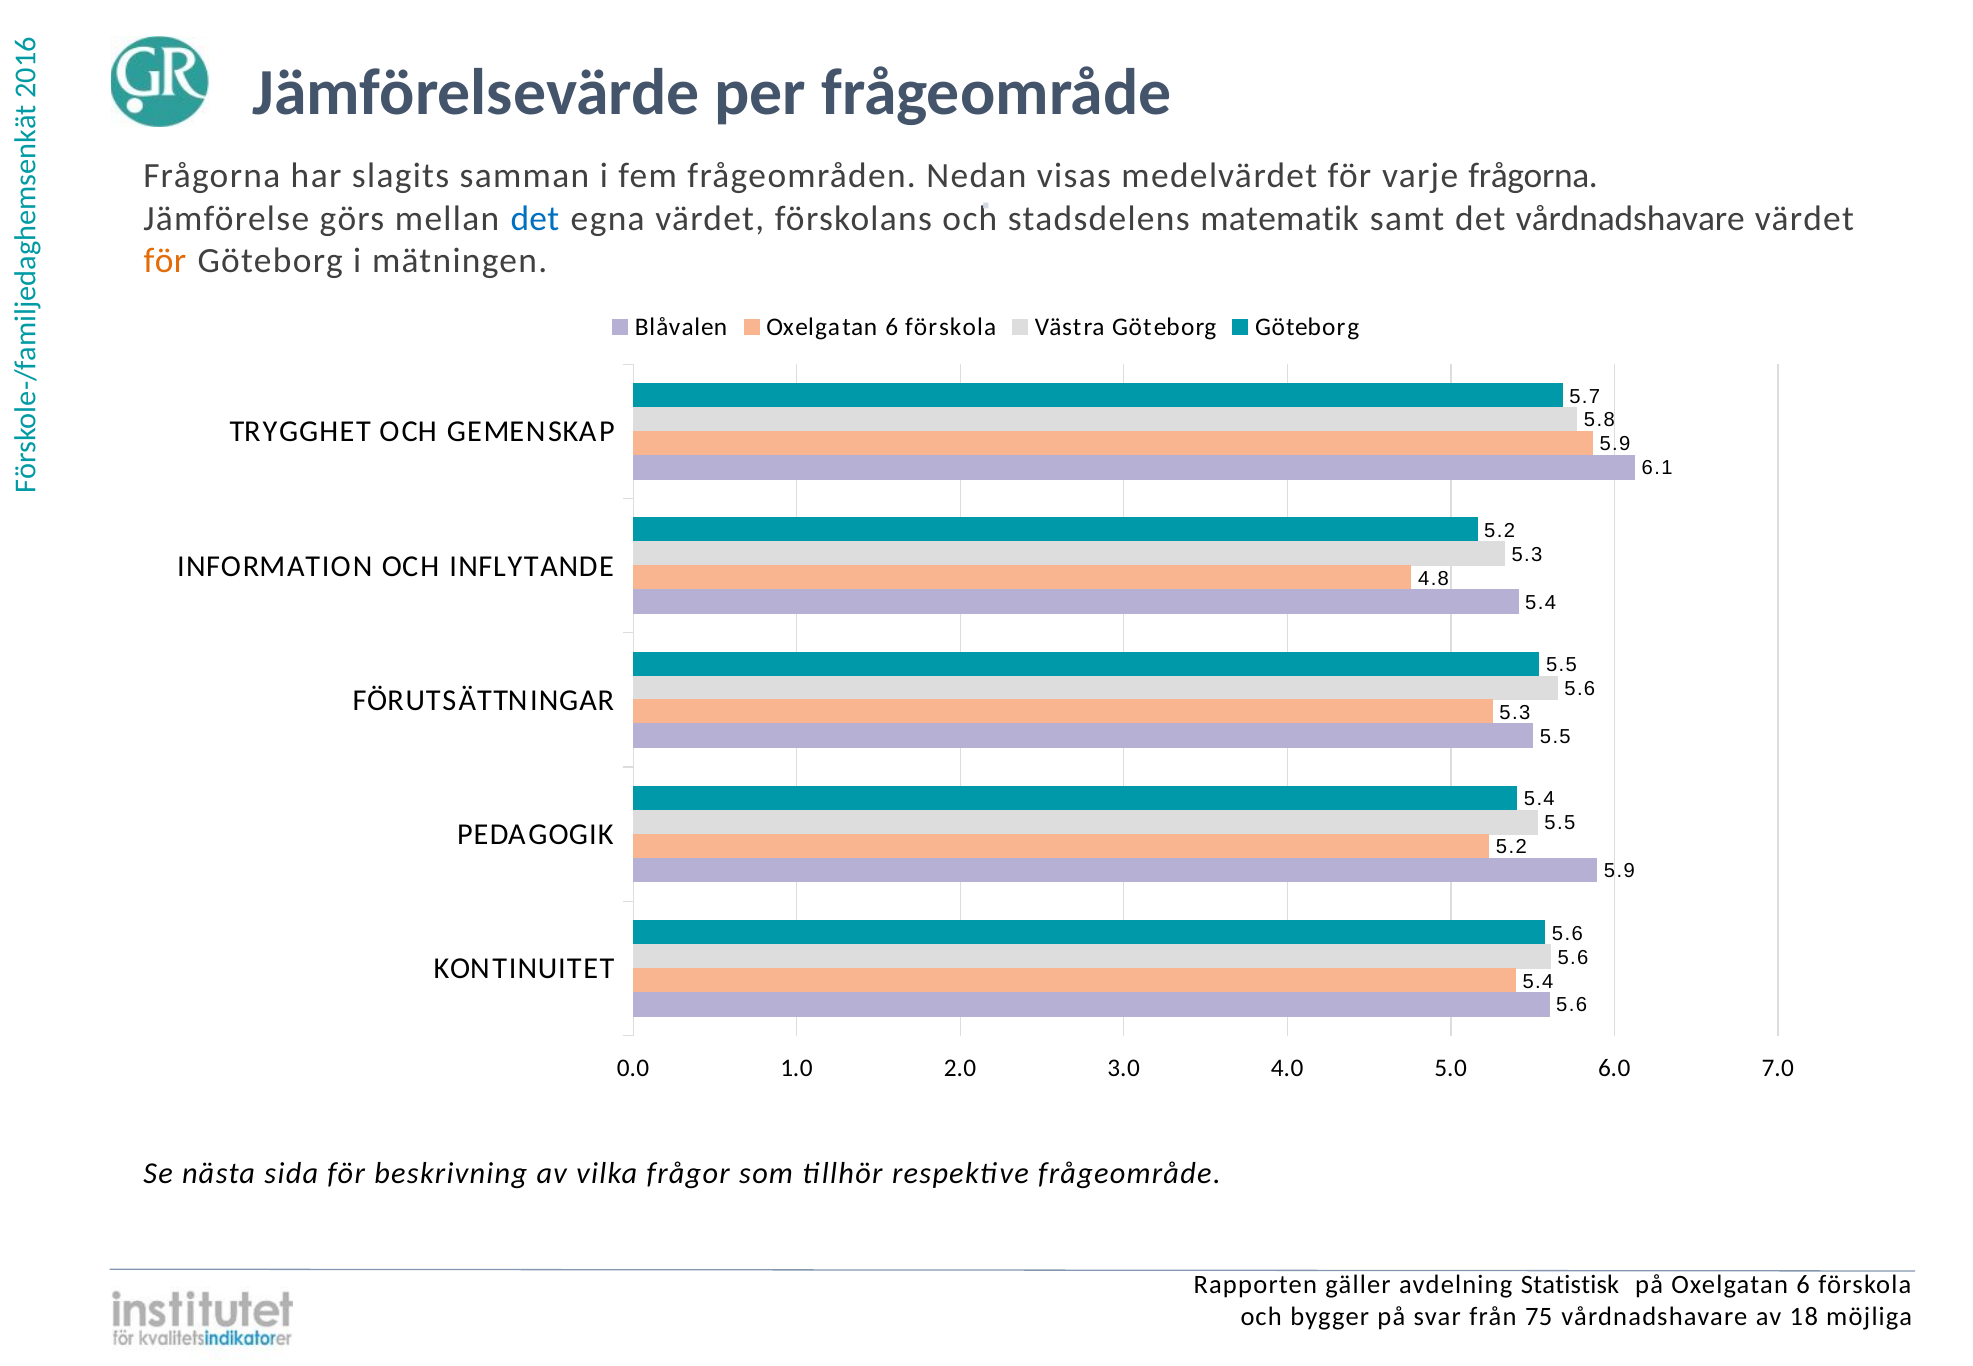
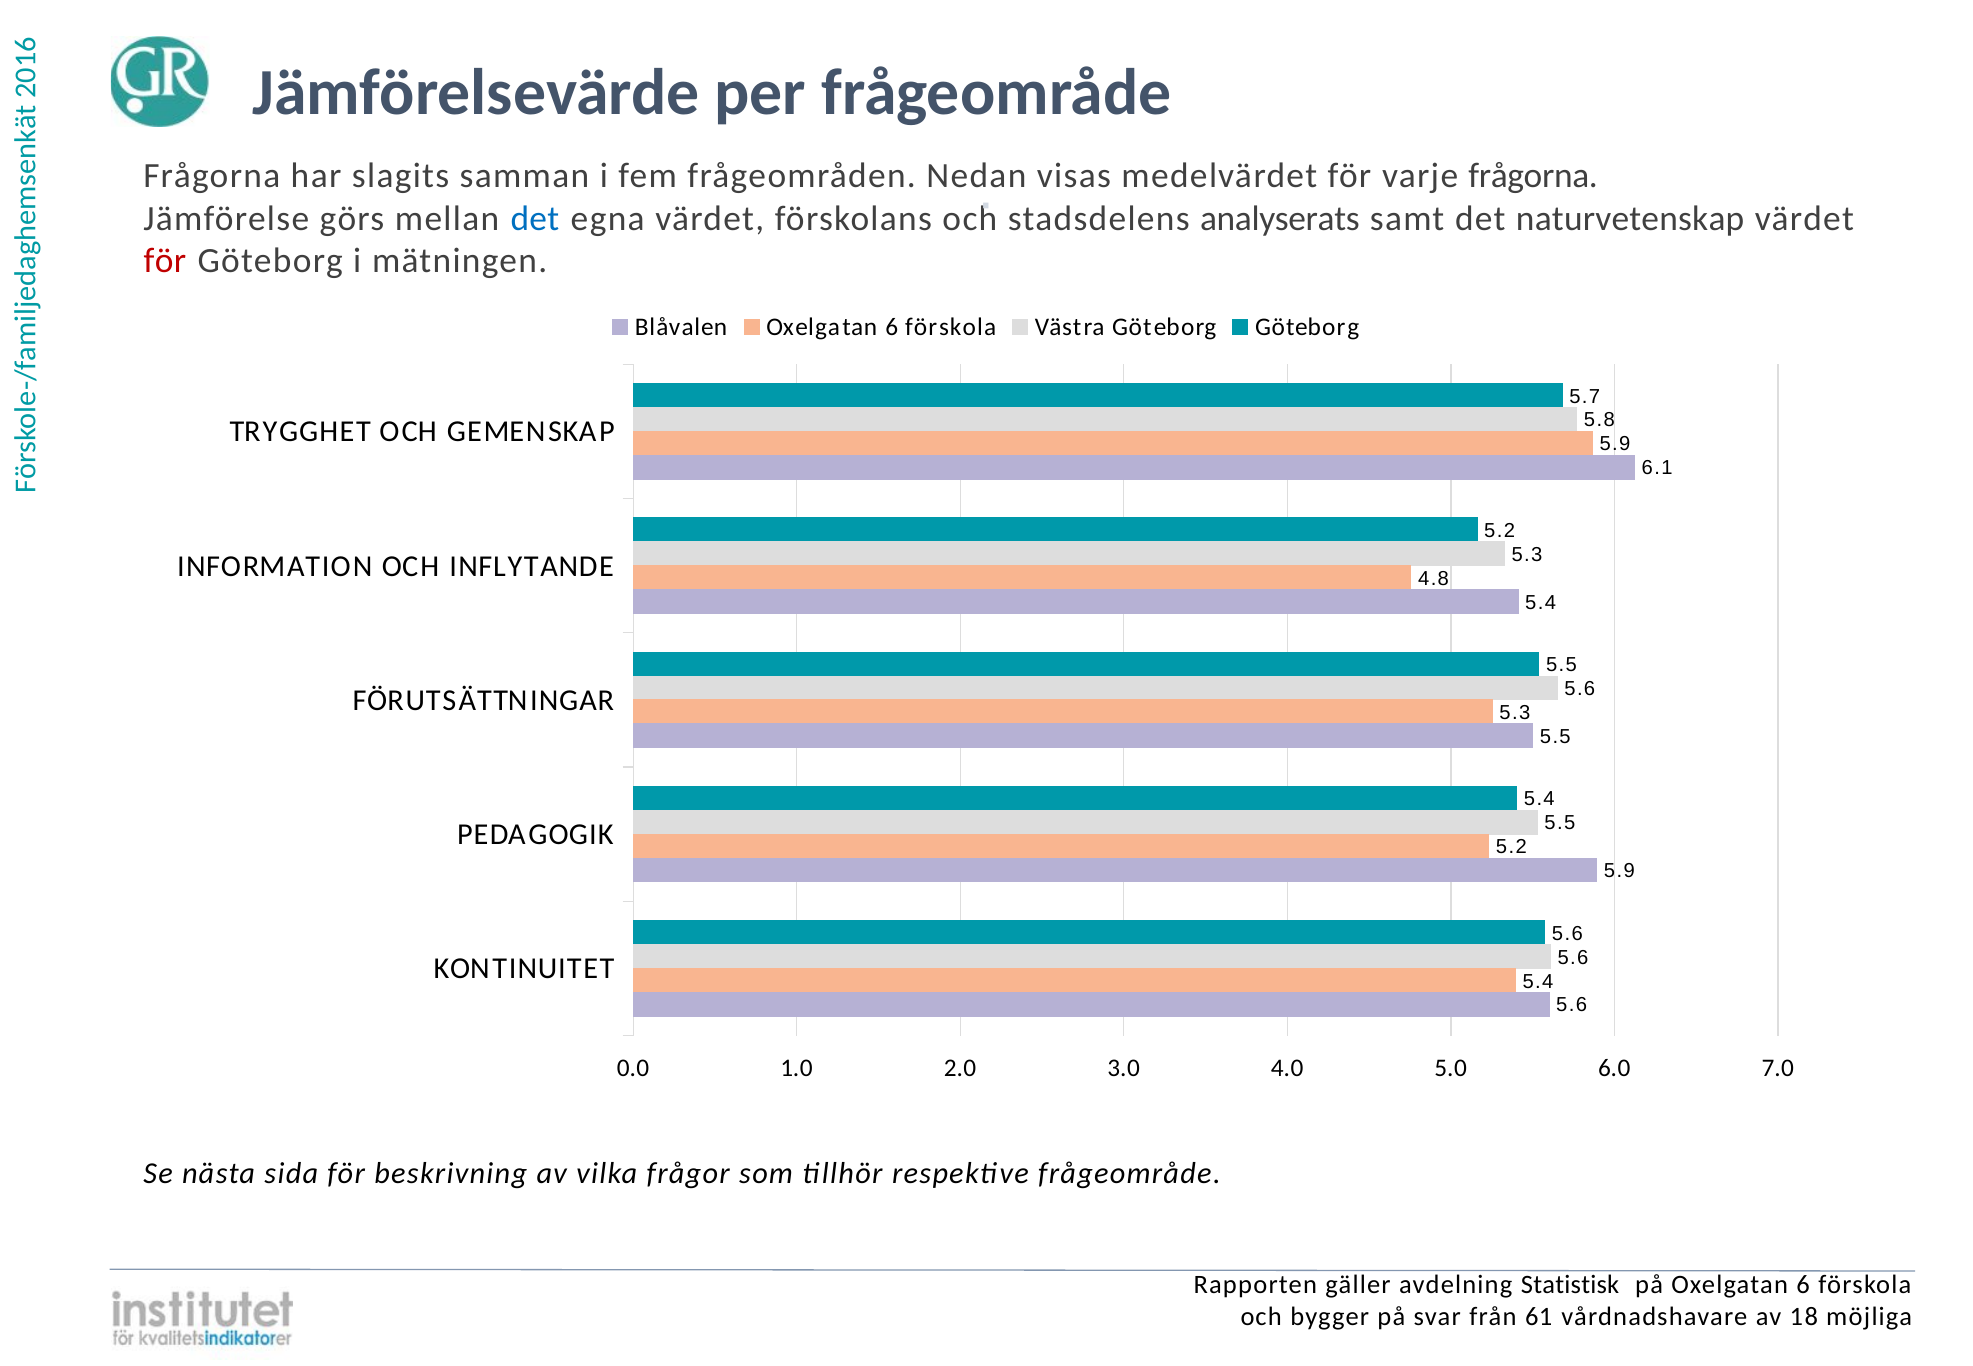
matematik: matematik -> analyserats
det vårdnadshavare: vårdnadshavare -> naturvetenskap
för at (165, 261) colour: orange -> red
75: 75 -> 61
